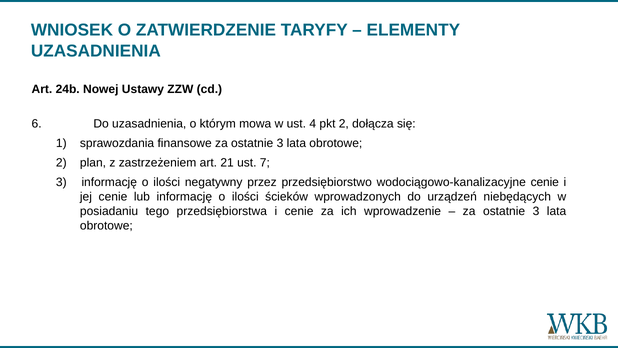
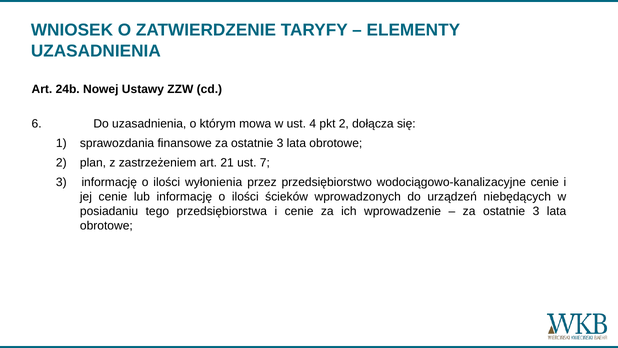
negatywny: negatywny -> wyłonienia
